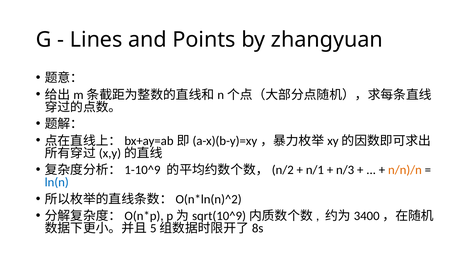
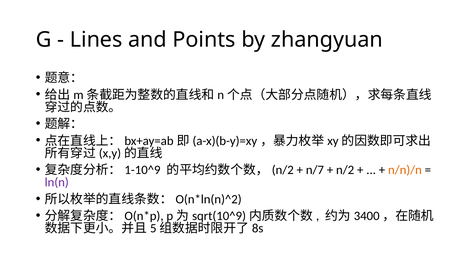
n/1: n/1 -> n/7
n/3: n/3 -> n/2
ln(n colour: blue -> purple
